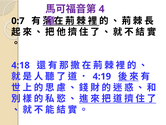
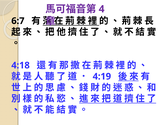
0:7: 0:7 -> 6:7
